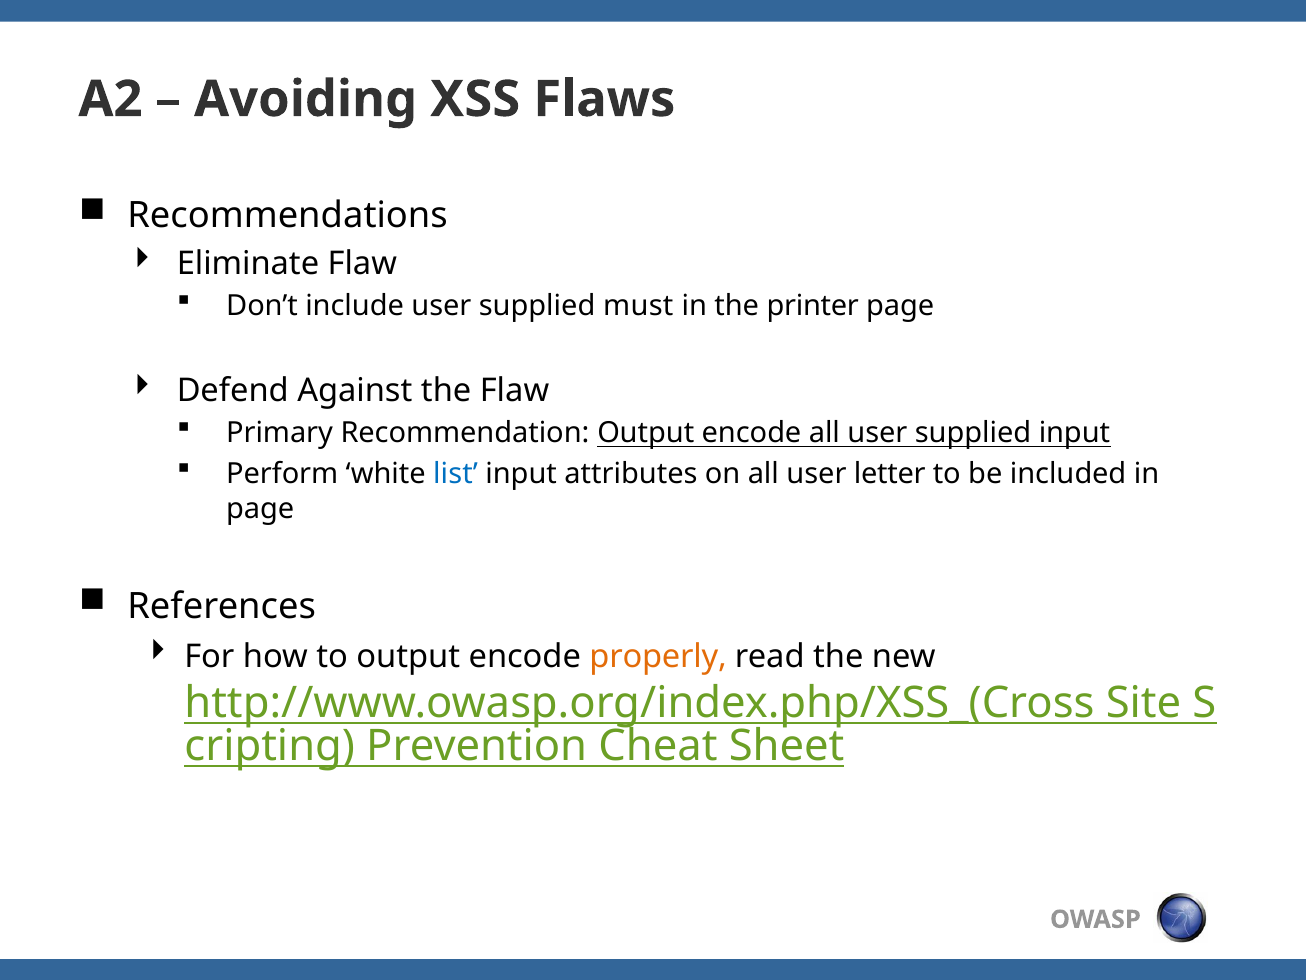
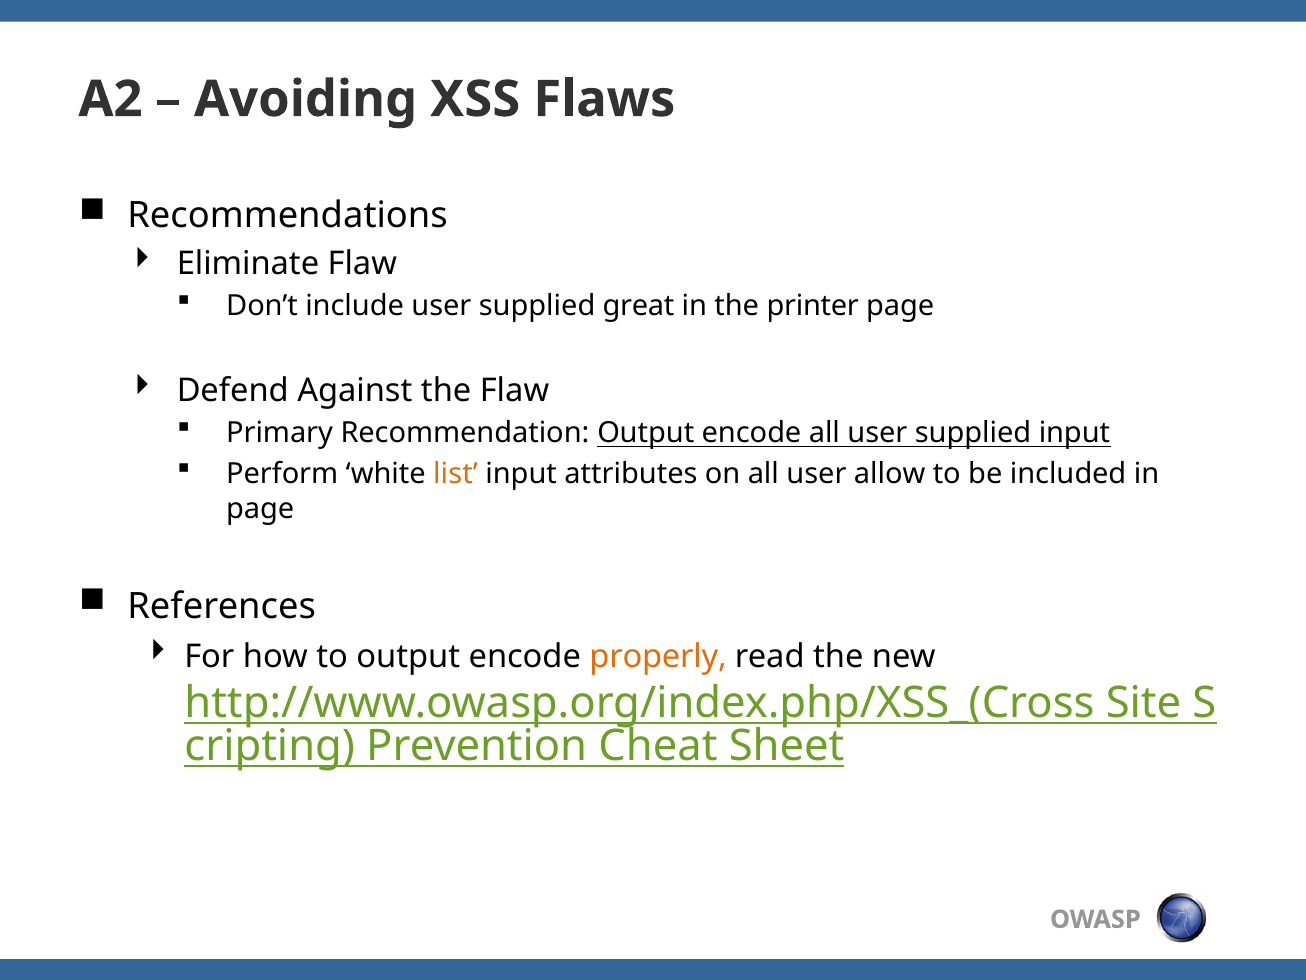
must: must -> great
list colour: blue -> orange
letter: letter -> allow
